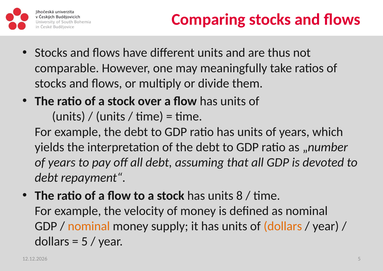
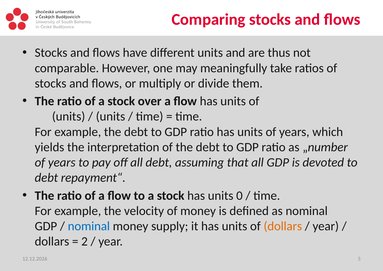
8: 8 -> 0
nominal at (89, 226) colour: orange -> blue
5 at (84, 241): 5 -> 2
